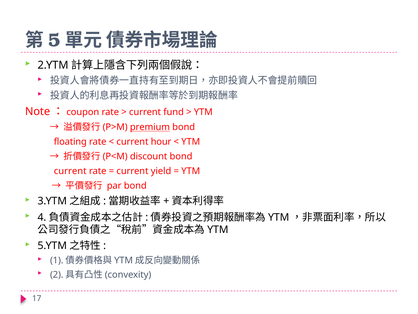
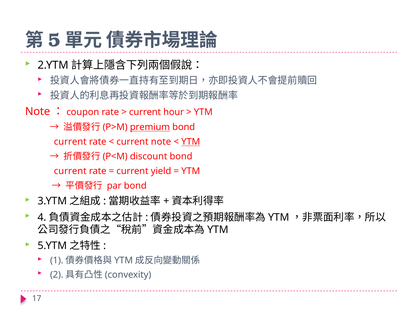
fund: fund -> hour
floating at (70, 142): floating -> current
current hour: hour -> note
YTM at (191, 142) underline: none -> present
